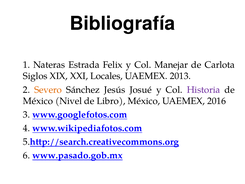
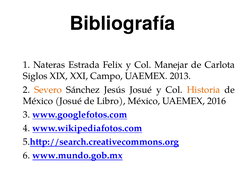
Locales: Locales -> Campo
Historia colour: purple -> orange
México Nivel: Nivel -> Josué
www.pasado.gob.mx: www.pasado.gob.mx -> www.mundo.gob.mx
